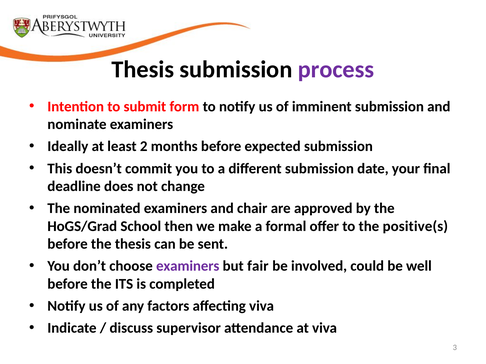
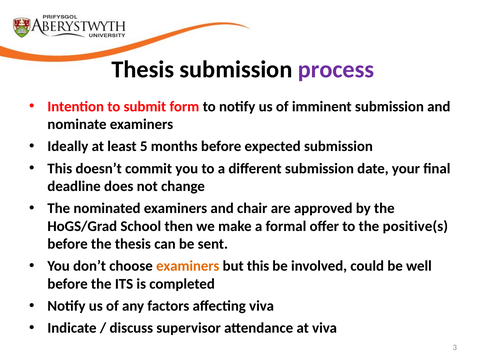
2: 2 -> 5
examiners at (188, 266) colour: purple -> orange
but fair: fair -> this
